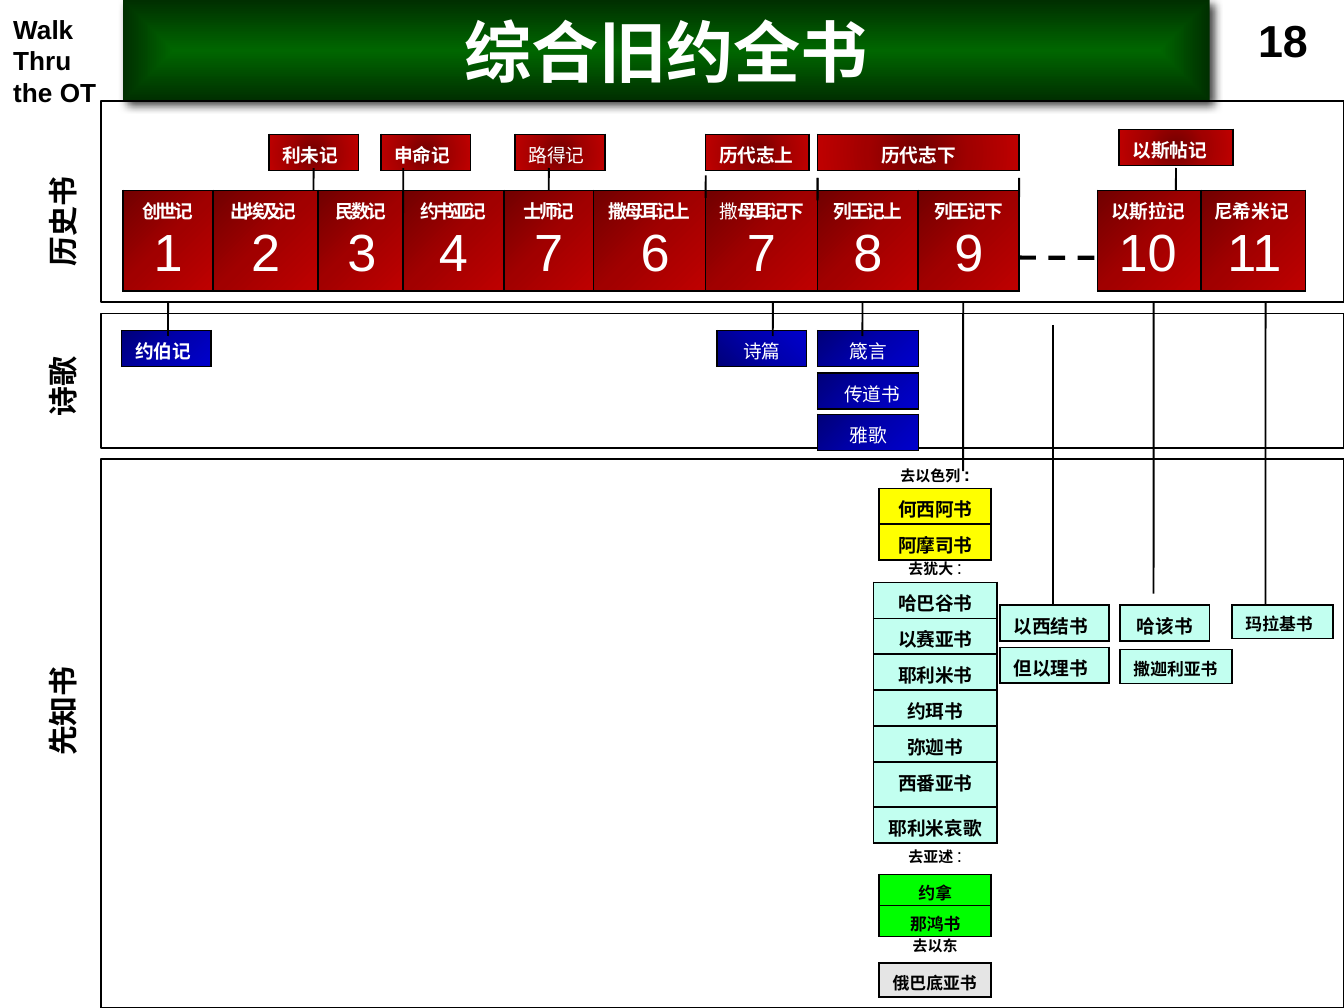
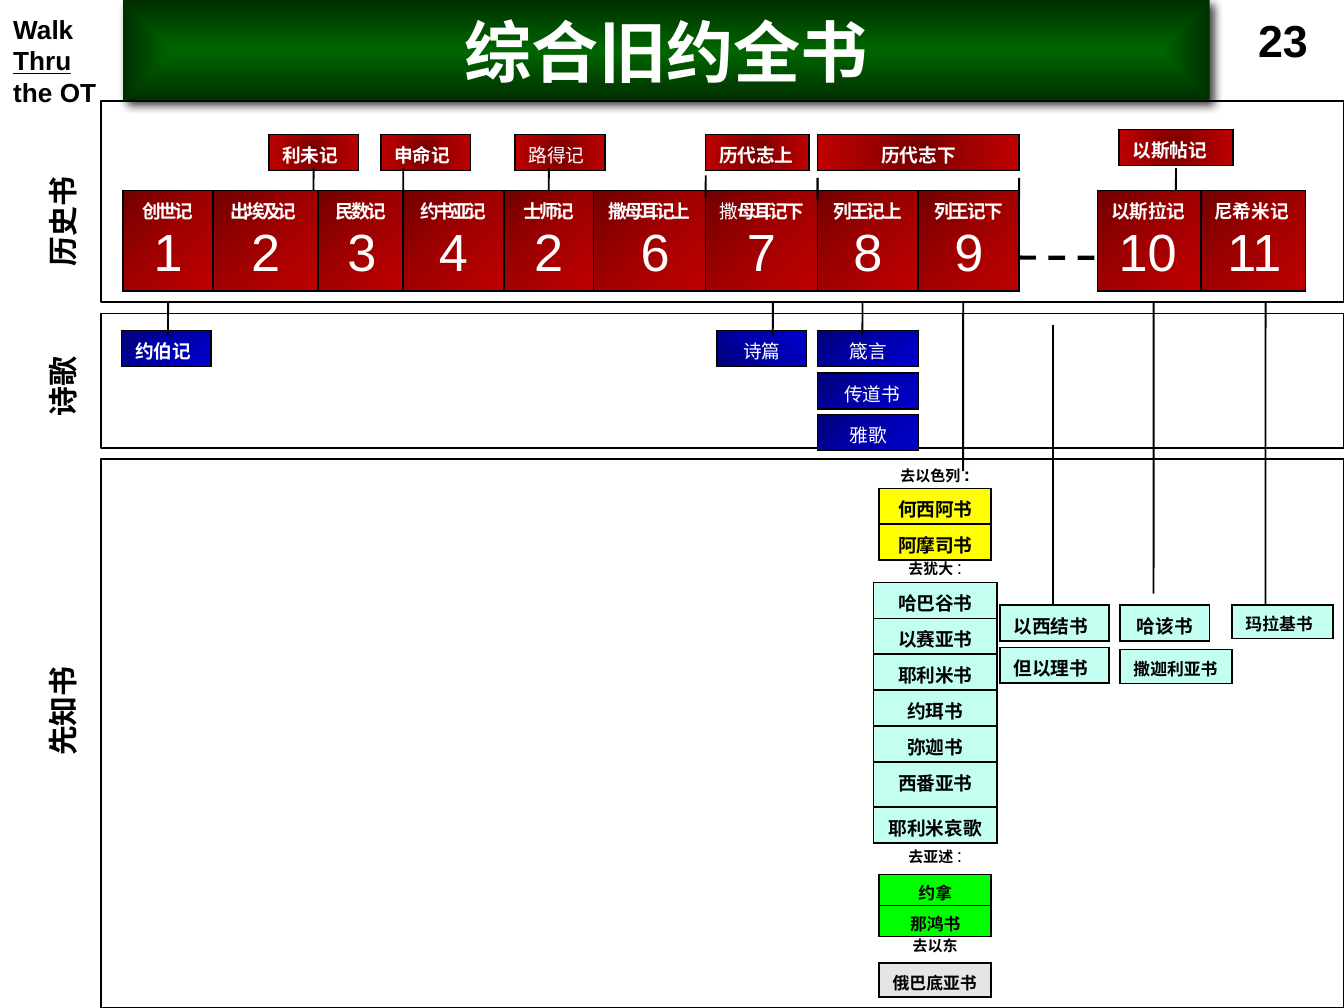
18: 18 -> 23
Thru underline: none -> present
4 7: 7 -> 2
